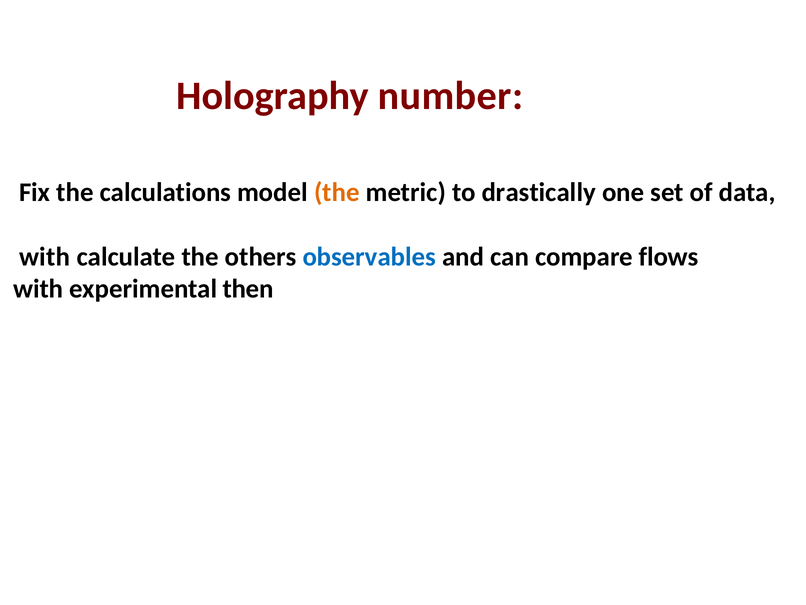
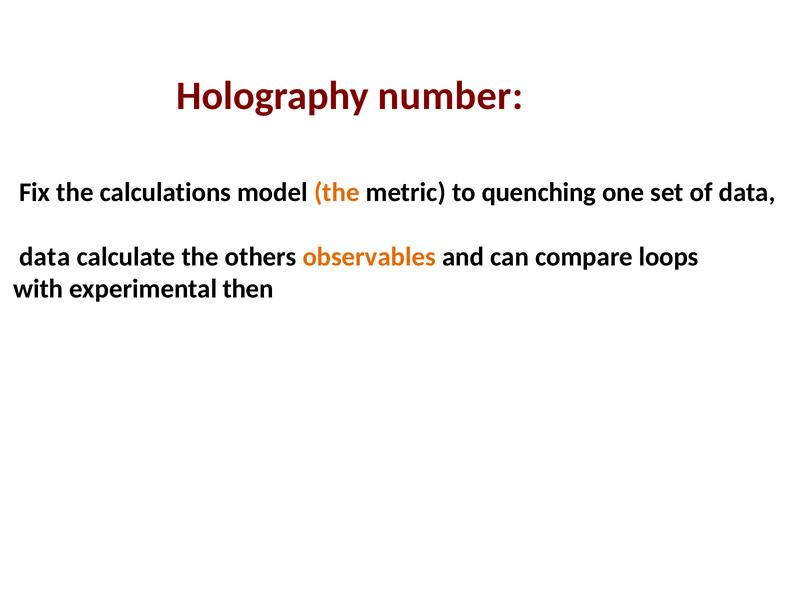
drastically: drastically -> quenching
with at (45, 257): with -> data
observables colour: blue -> orange
flows: flows -> loops
